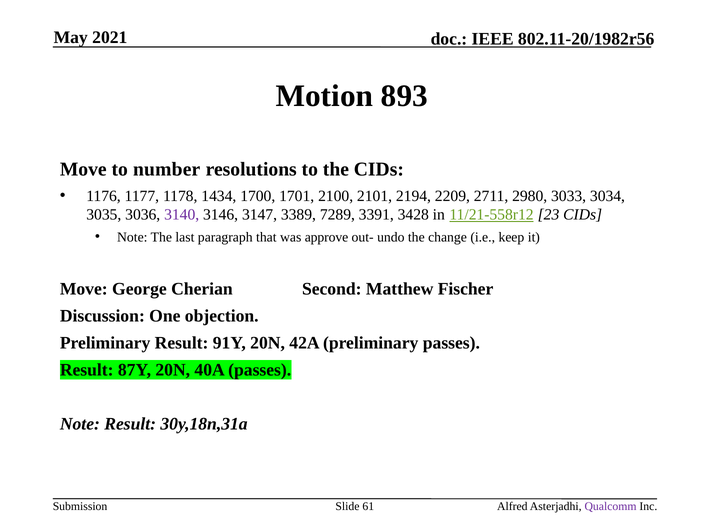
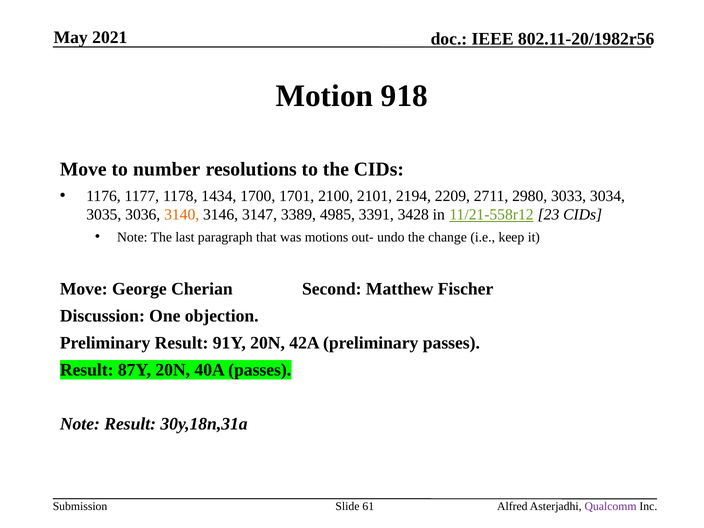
893: 893 -> 918
3140 colour: purple -> orange
7289: 7289 -> 4985
approve: approve -> motions
